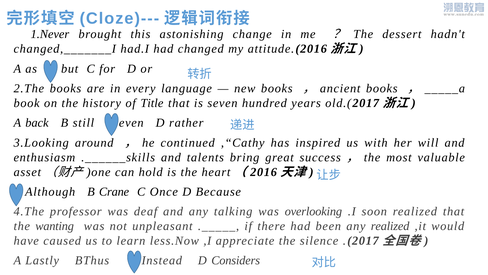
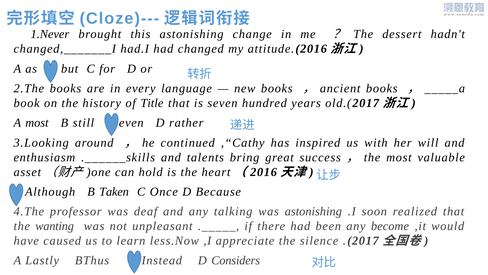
A back: back -> most
Crane: Crane -> Taken
was overlooking: overlooking -> astonishing
any realized: realized -> become
